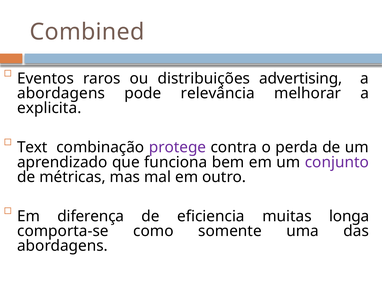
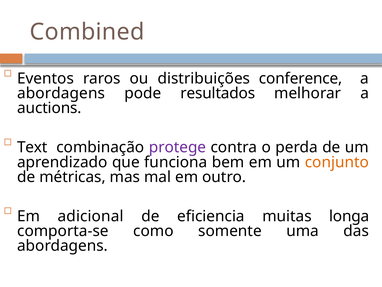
advertising: advertising -> conference
relevância: relevância -> resultados
explicita: explicita -> auctions
conjunto colour: purple -> orange
diferença: diferença -> adicional
